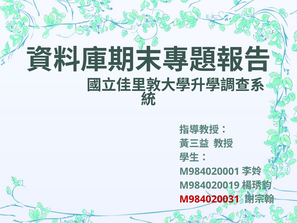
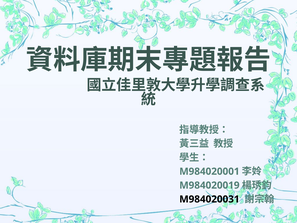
M984020031 colour: red -> black
